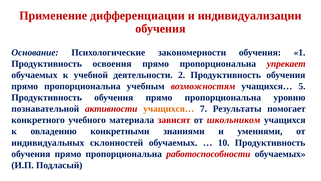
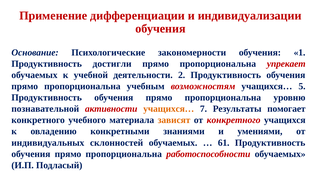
освоения: освоения -> достигли
зависят colour: red -> orange
от школьником: школьником -> конкретного
10: 10 -> 61
